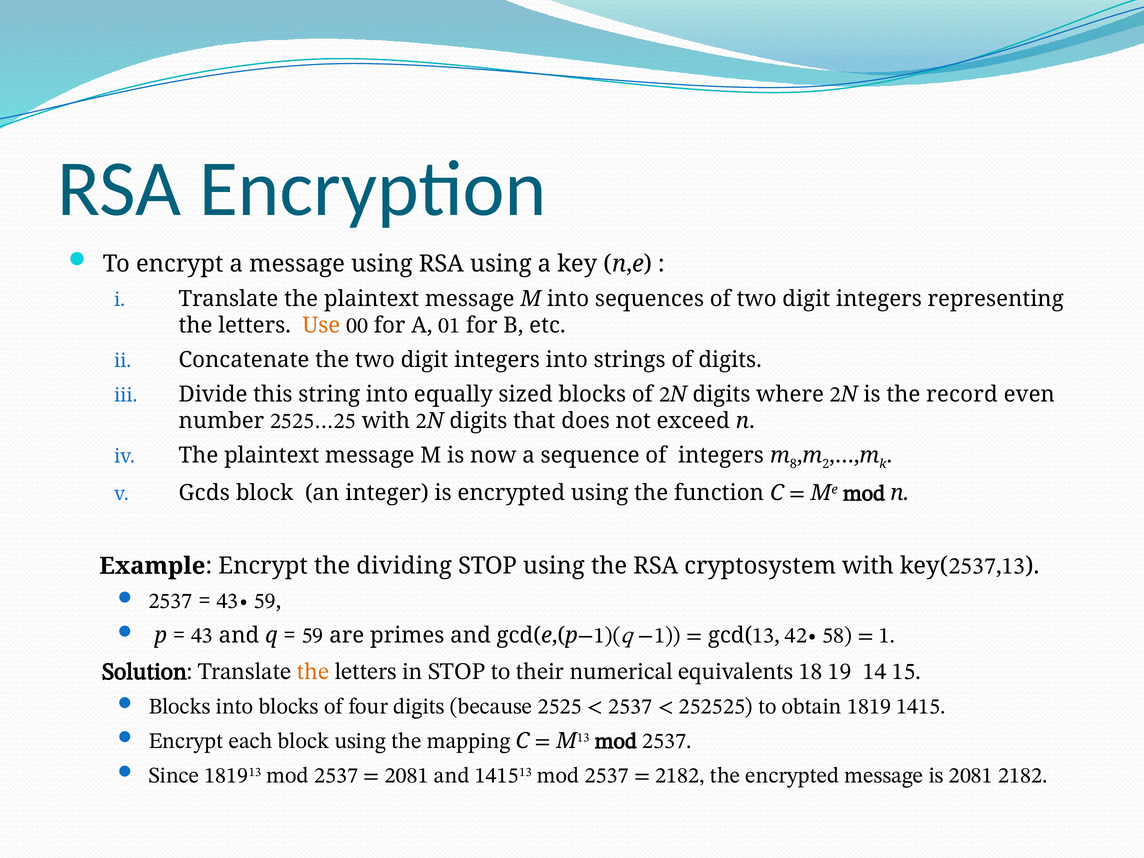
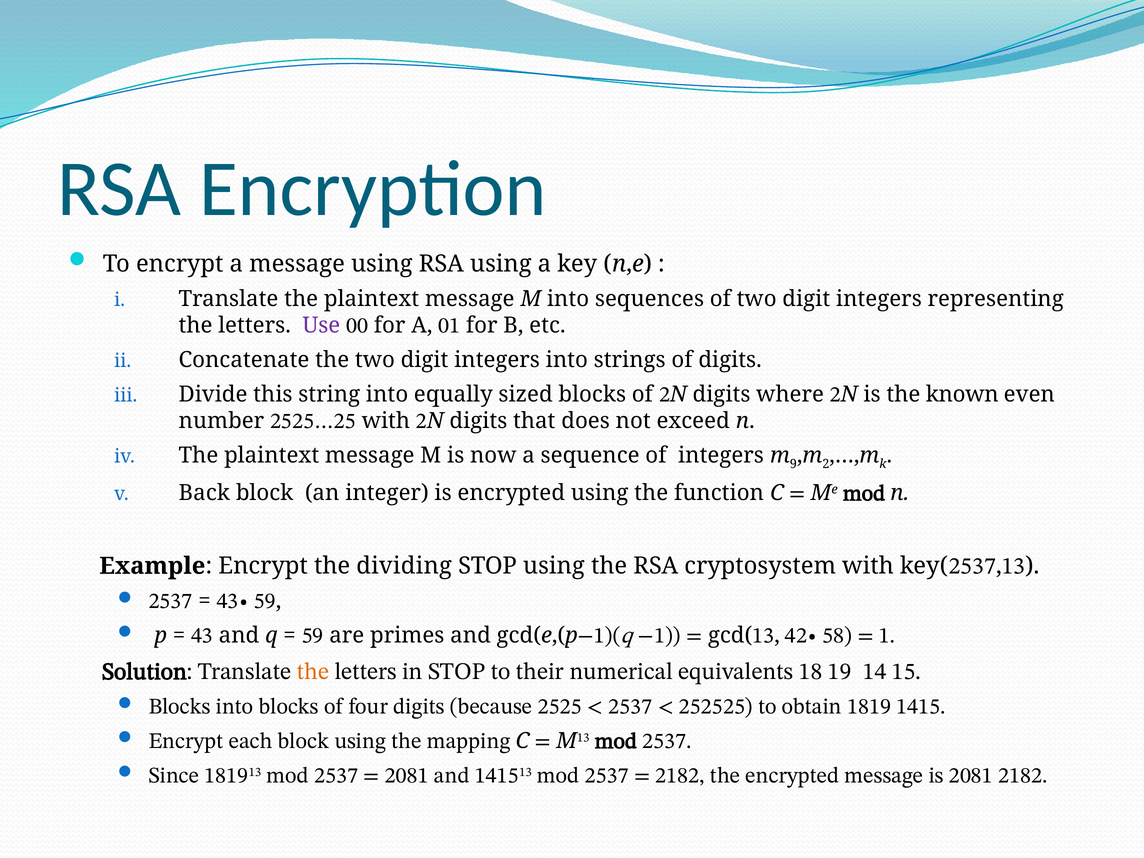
Use colour: orange -> purple
record: record -> known
8: 8 -> 9
Gcds: Gcds -> Back
